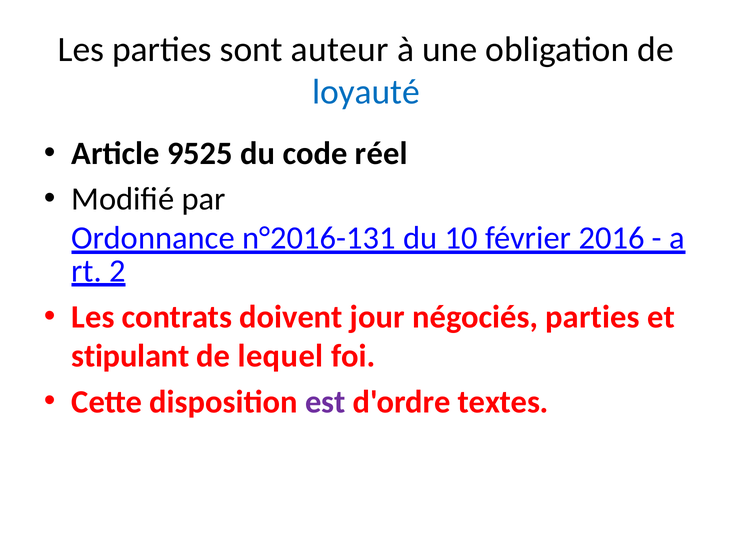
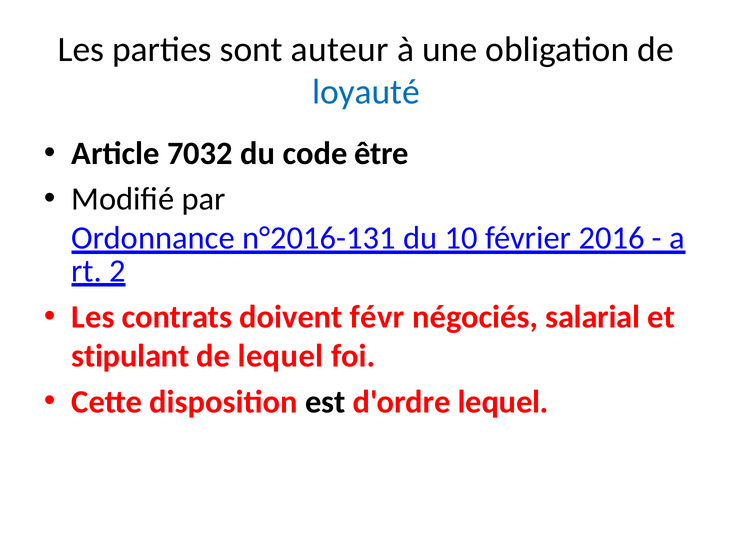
9525: 9525 -> 7032
réel: réel -> être
jour: jour -> févr
négociés parties: parties -> salarial
est colour: purple -> black
d'ordre textes: textes -> lequel
